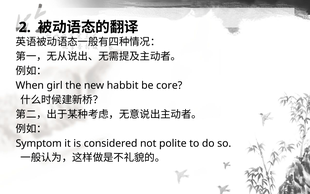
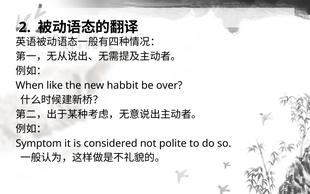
girl: girl -> like
core: core -> over
